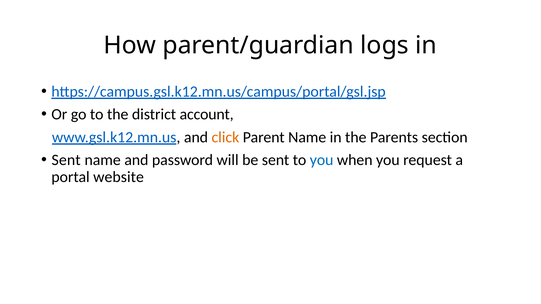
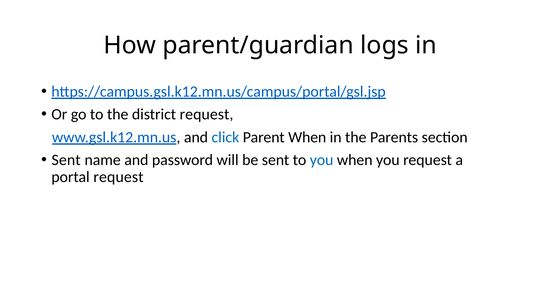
district account: account -> request
click colour: orange -> blue
Parent Name: Name -> When
portal website: website -> request
